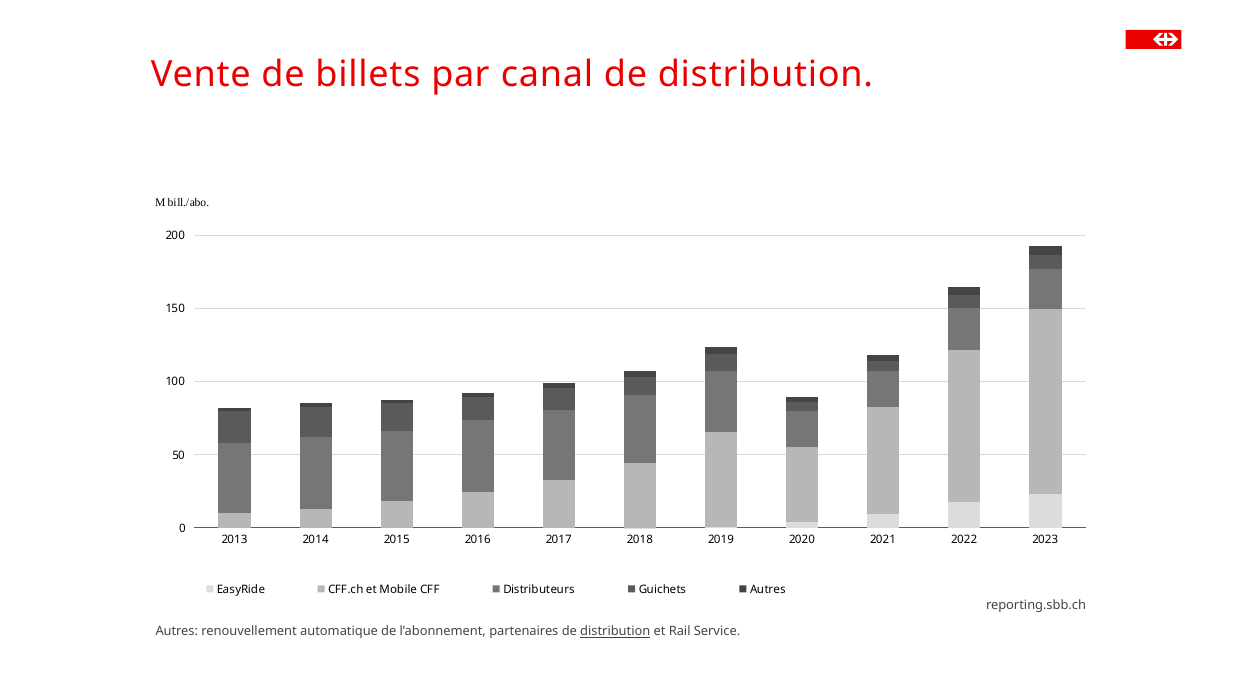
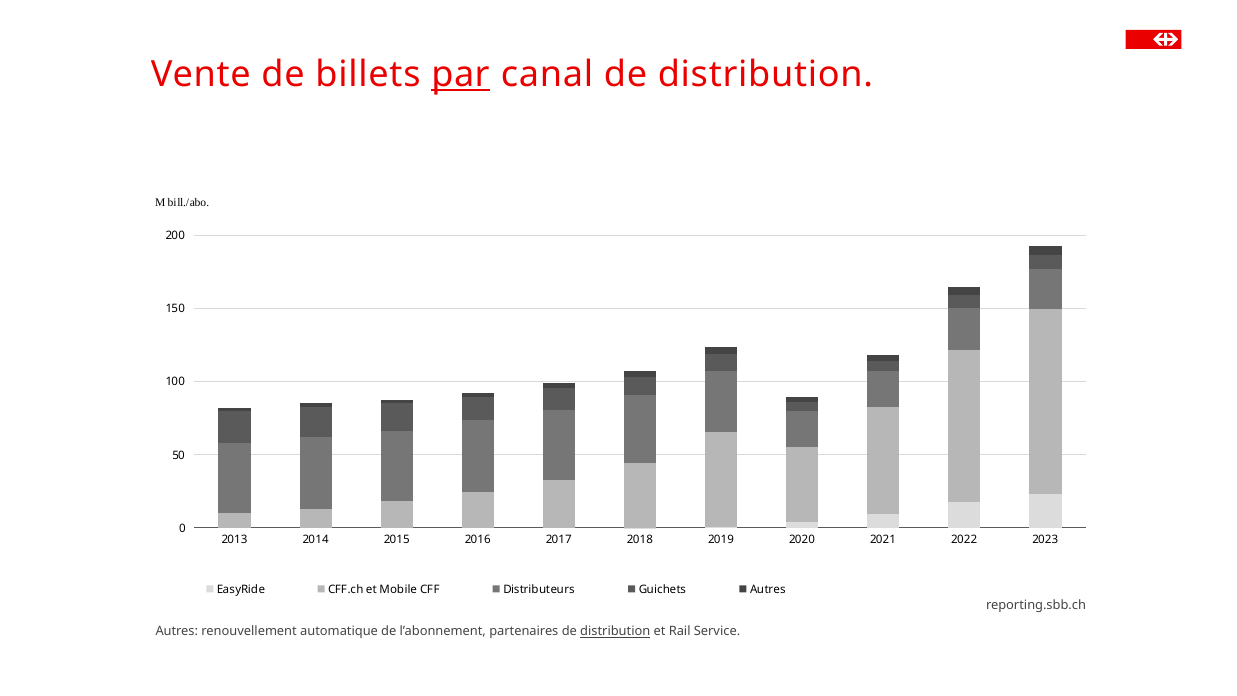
par underline: none -> present
